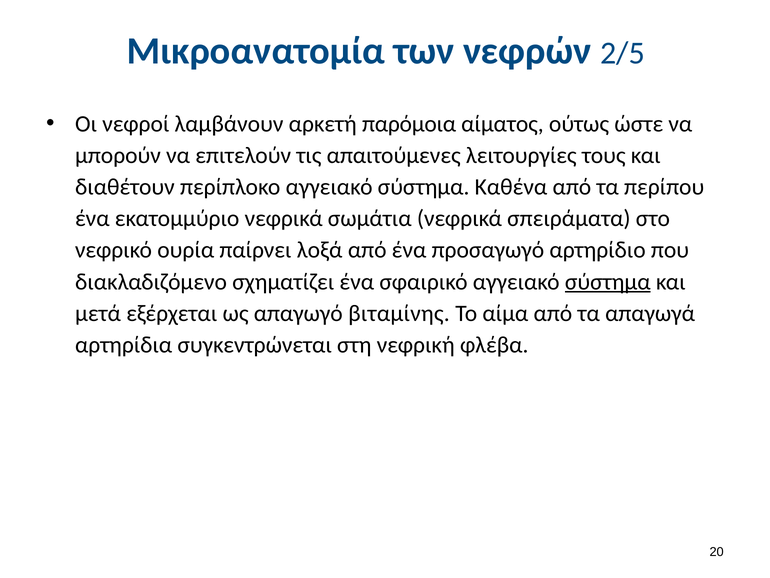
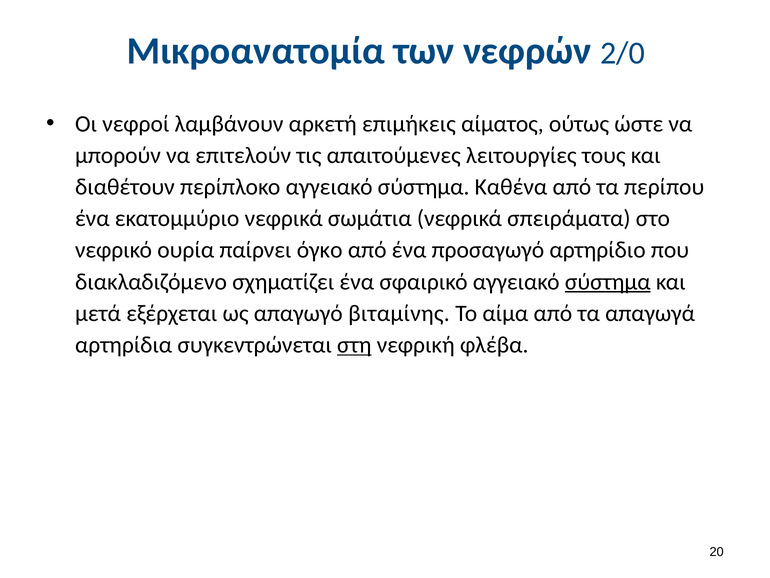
2/5: 2/5 -> 2/0
παρόμοια: παρόμοια -> επιμήκεις
λοξά: λοξά -> όγκο
στη underline: none -> present
